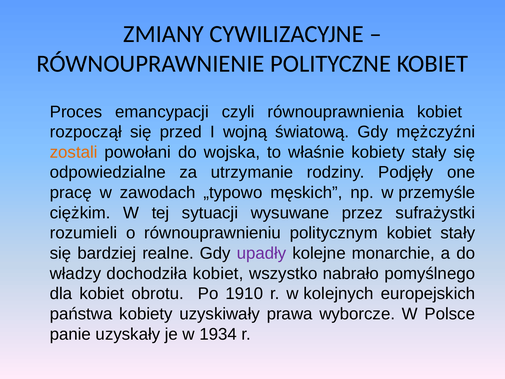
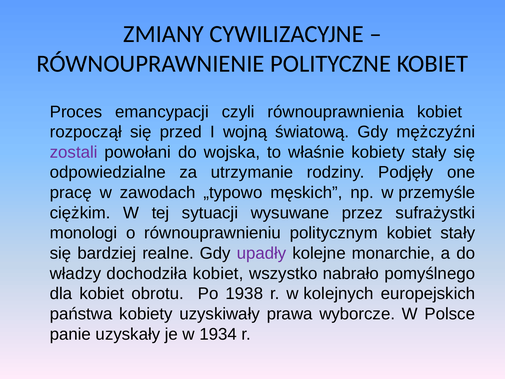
zostali colour: orange -> purple
rozumieli: rozumieli -> monologi
1910: 1910 -> 1938
